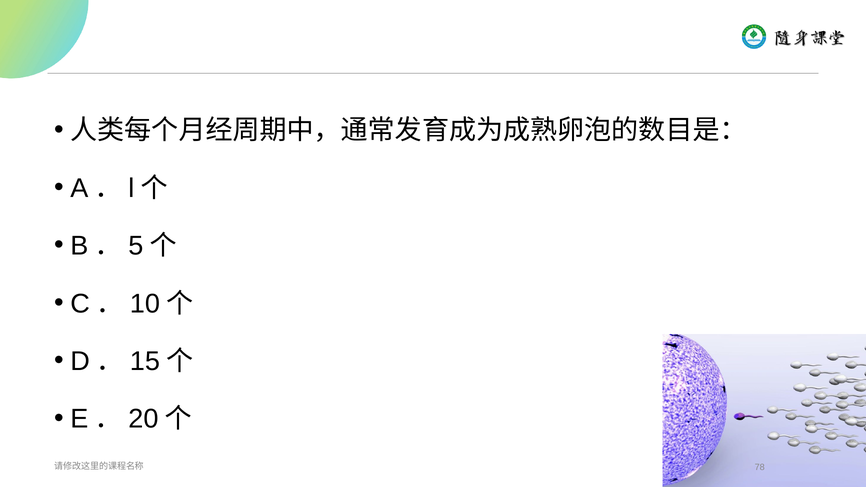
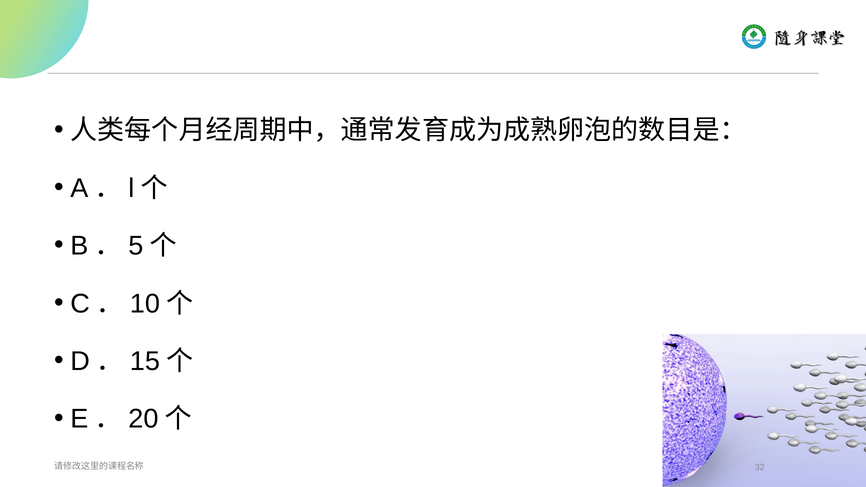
78: 78 -> 32
